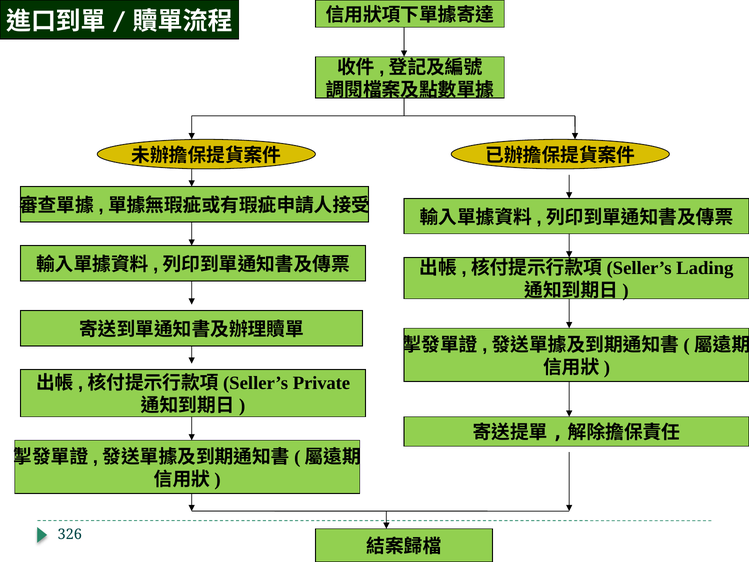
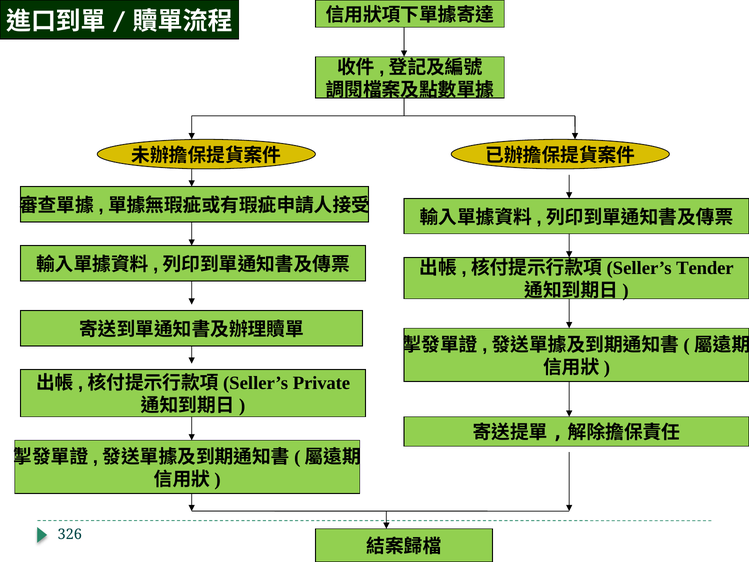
Lading: Lading -> Tender
